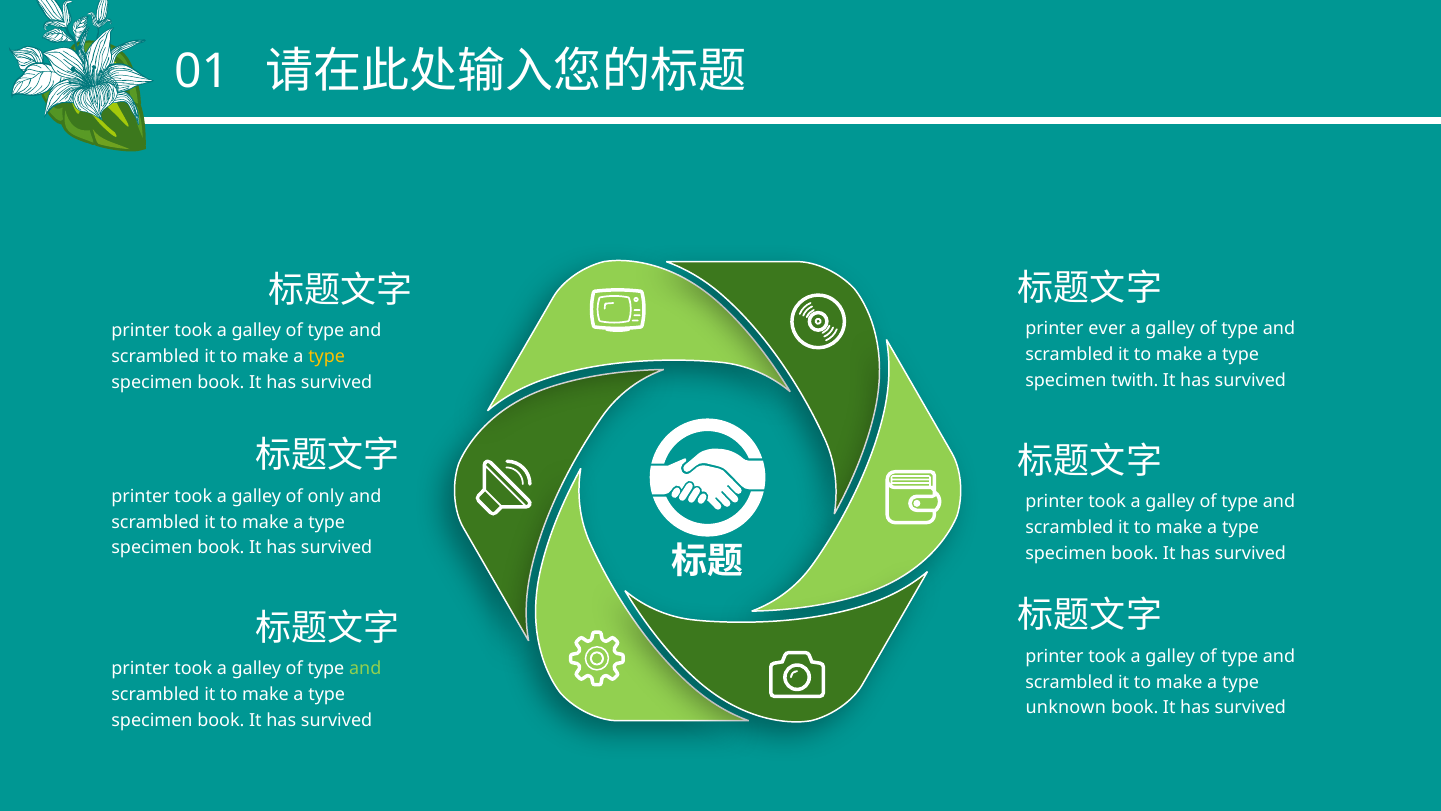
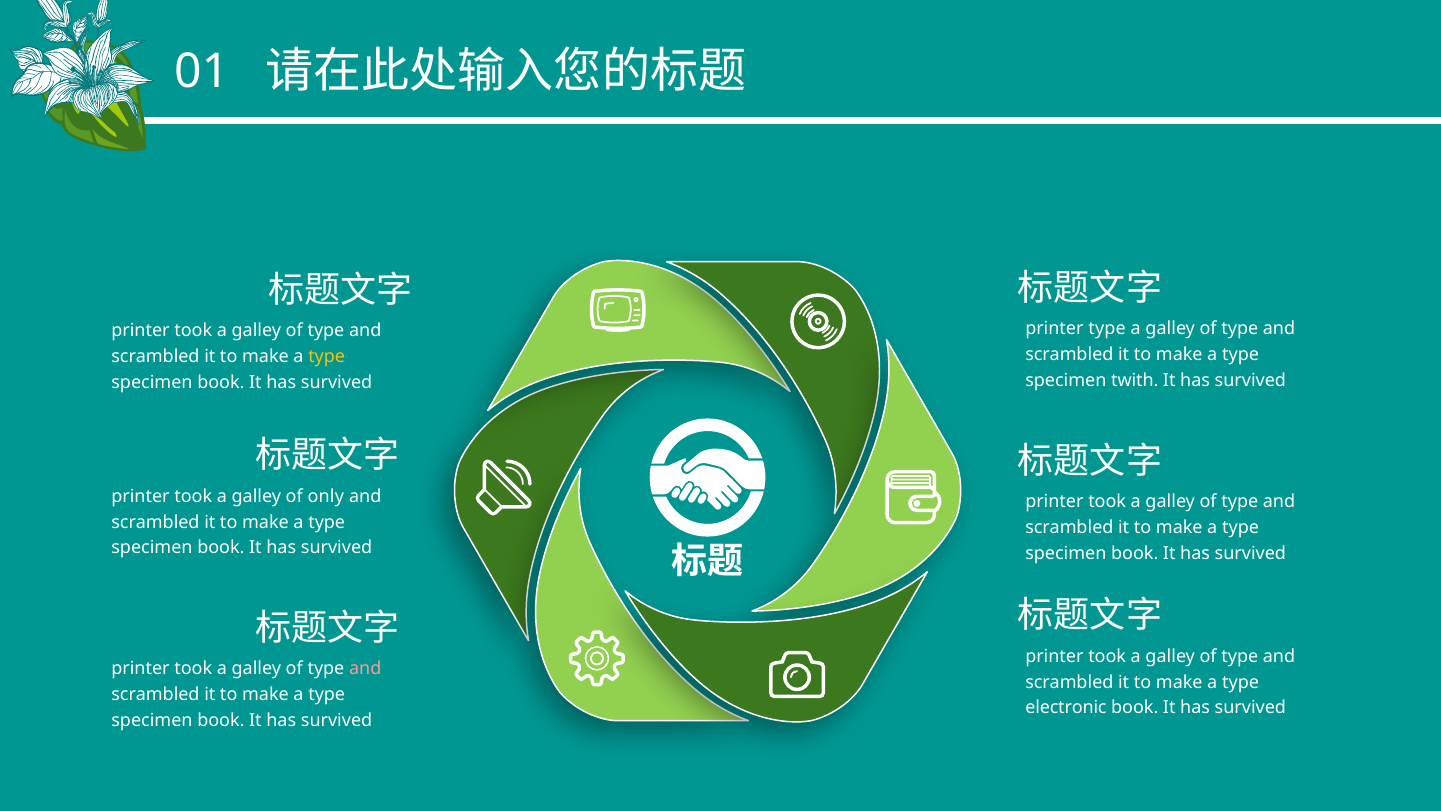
printer ever: ever -> type
and at (365, 668) colour: light green -> pink
unknown: unknown -> electronic
